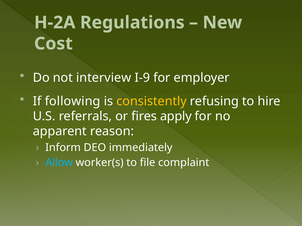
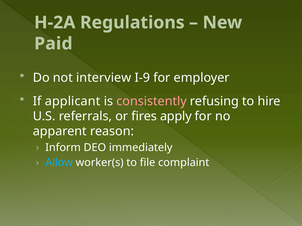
Cost: Cost -> Paid
following: following -> applicant
consistently colour: yellow -> pink
